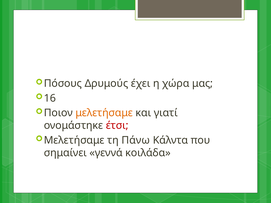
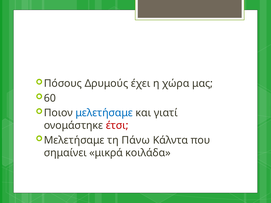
16: 16 -> 60
μελετήσαμε at (104, 113) colour: orange -> blue
γεννά: γεννά -> μικρά
